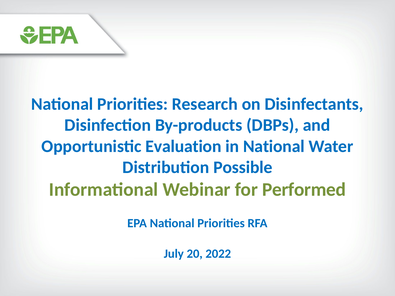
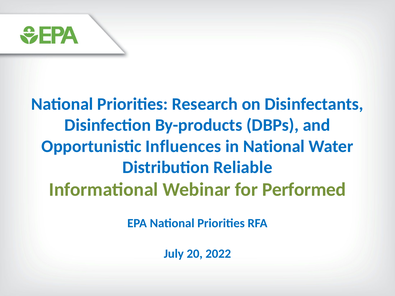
Evaluation: Evaluation -> Influences
Possible: Possible -> Reliable
